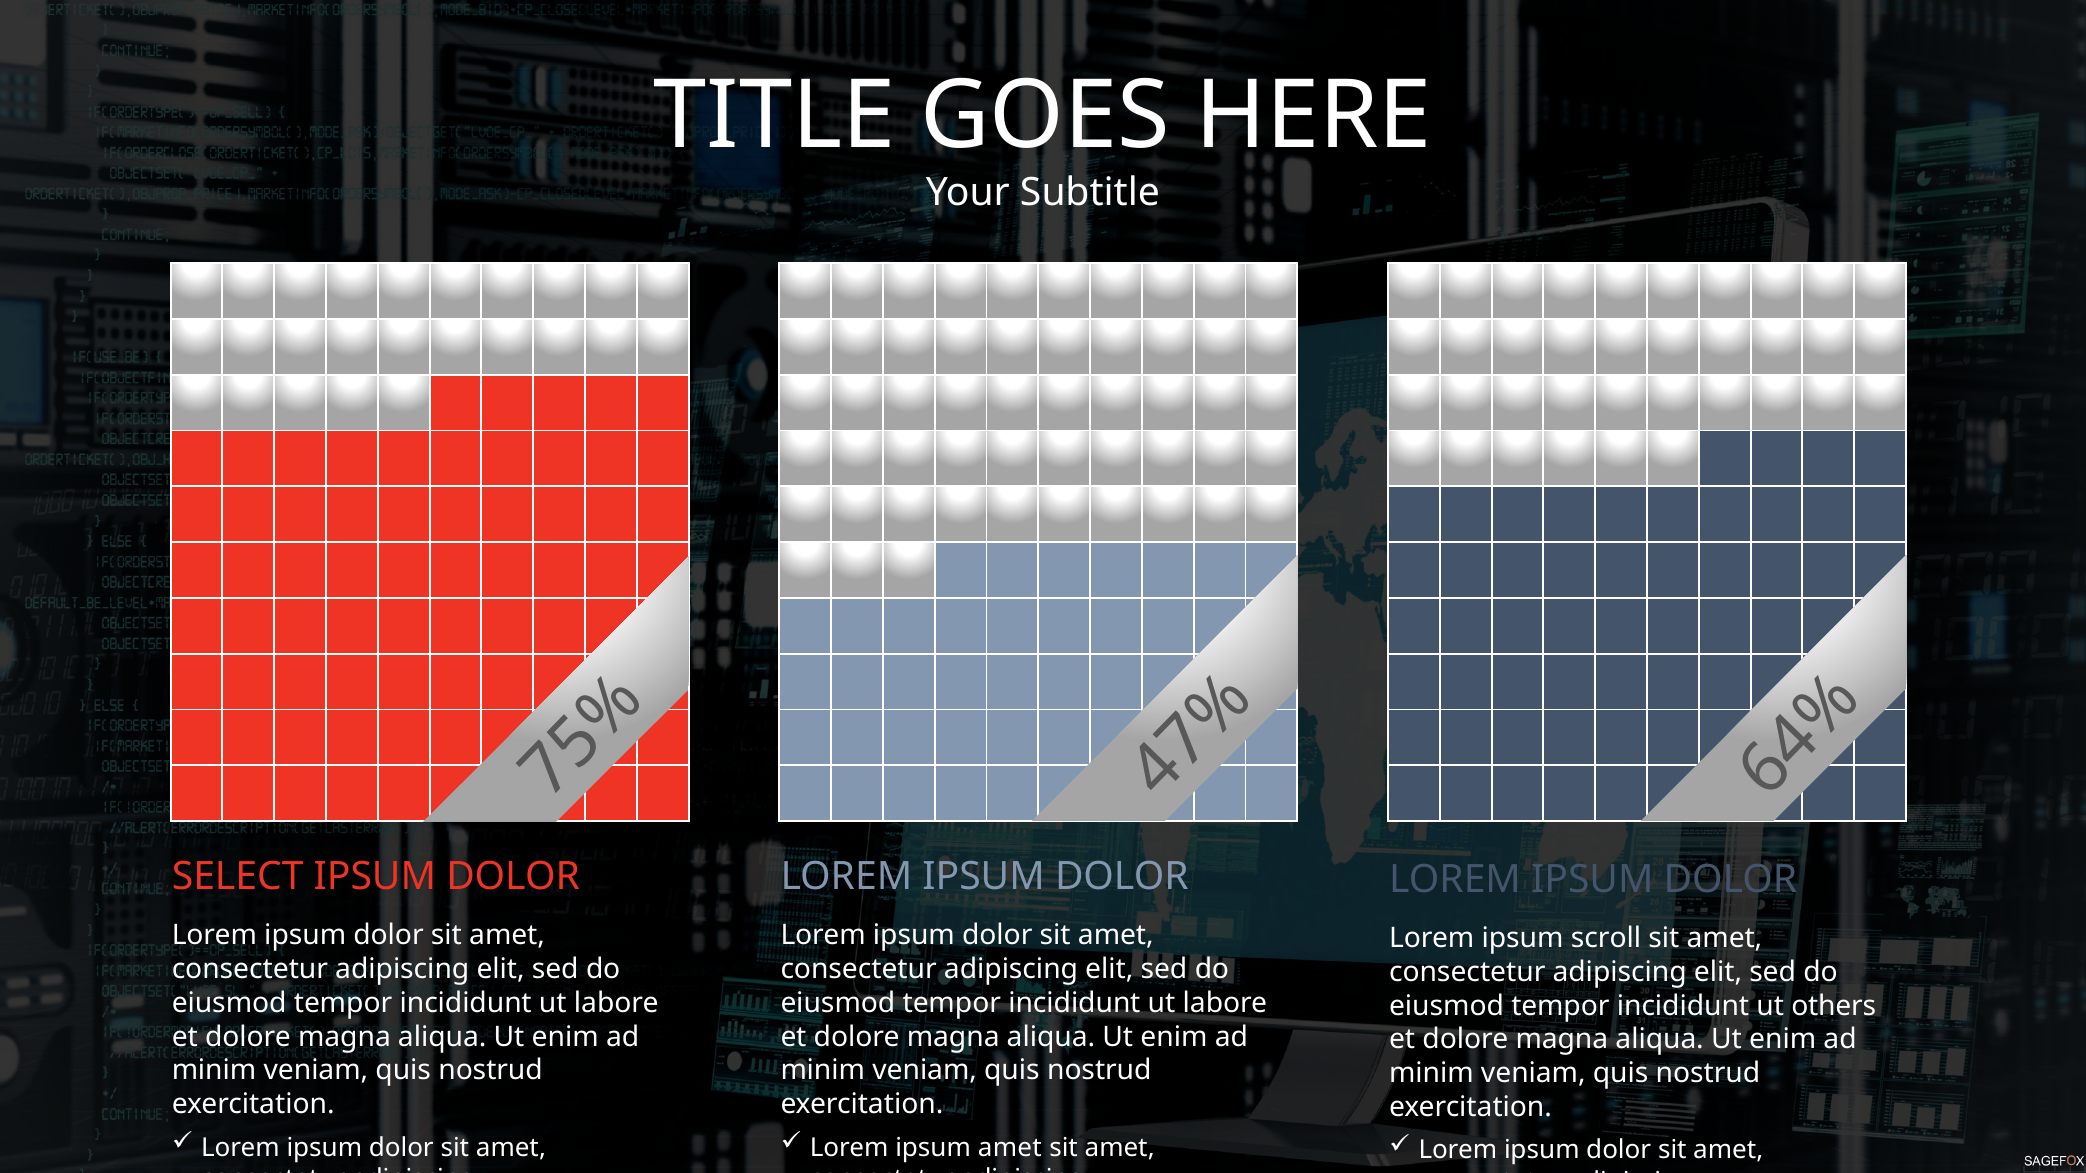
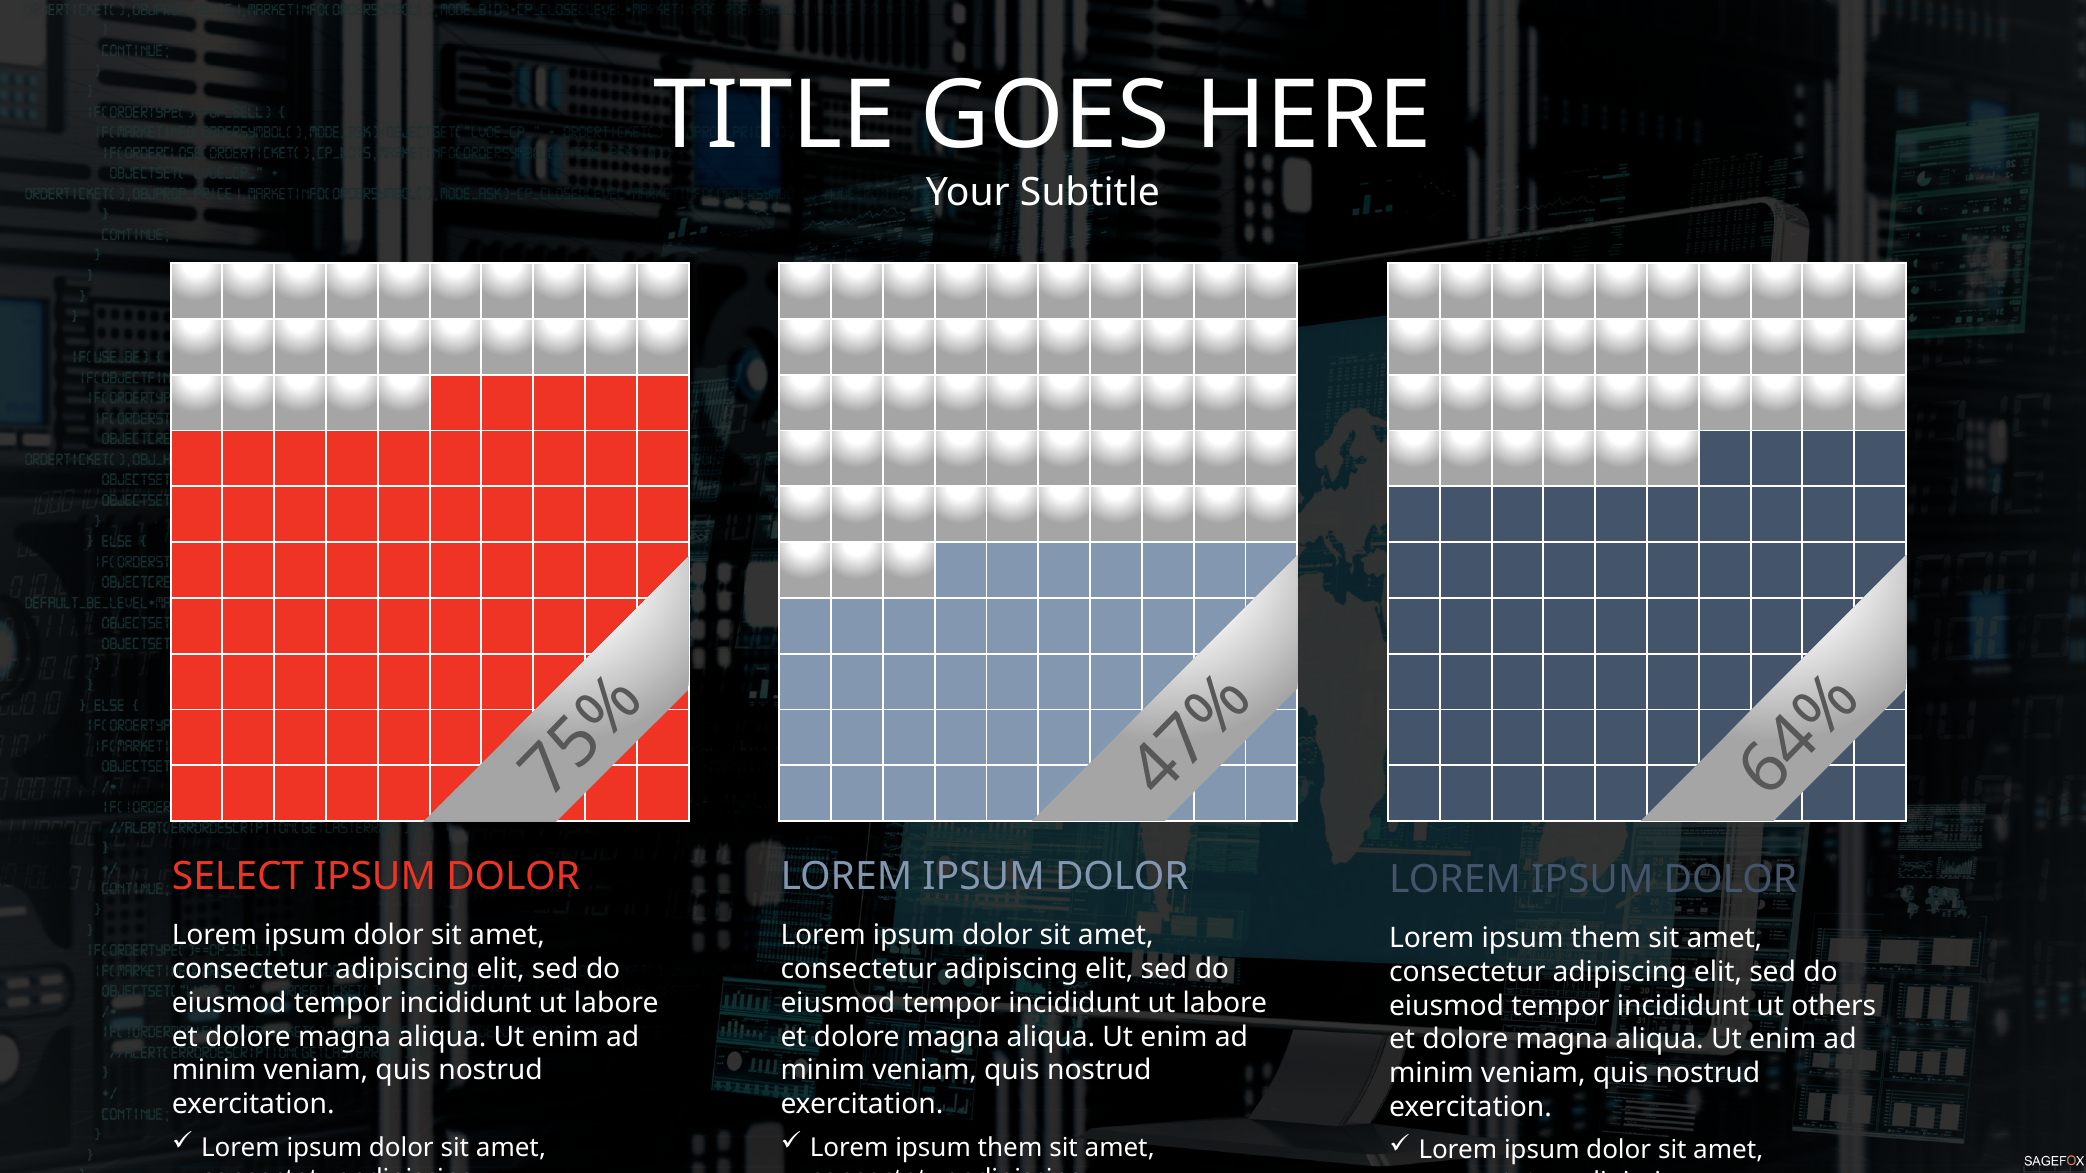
scroll at (1606, 938): scroll -> them
amet at (1010, 1148): amet -> them
